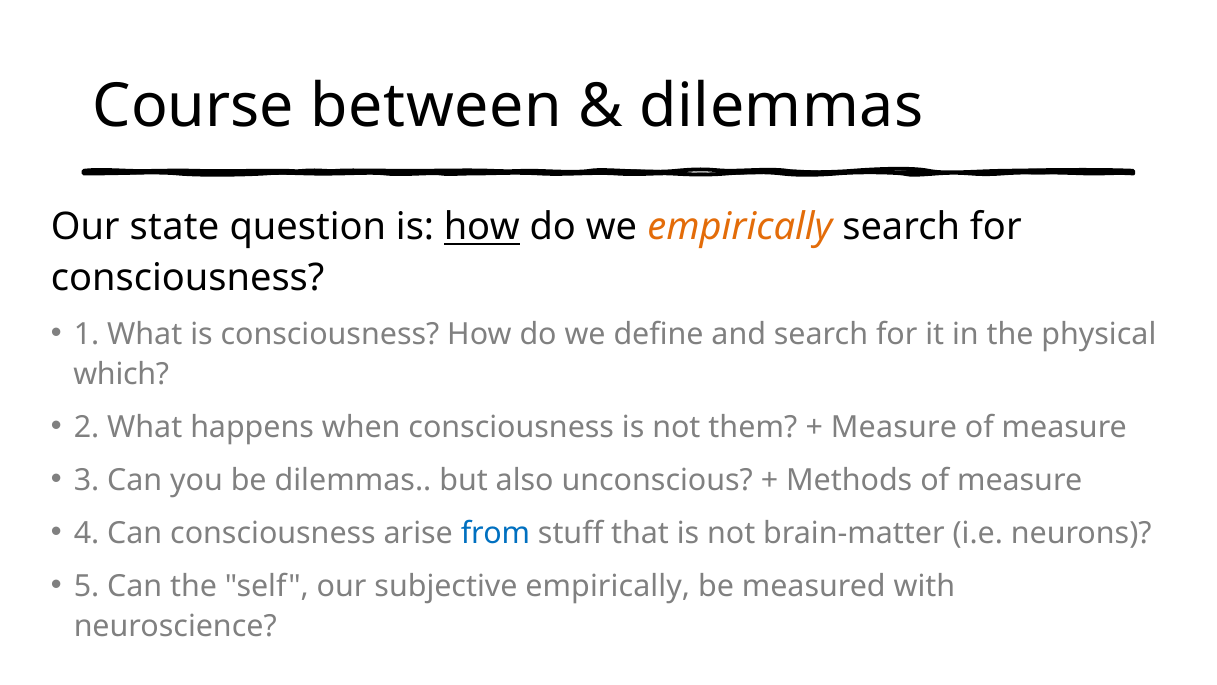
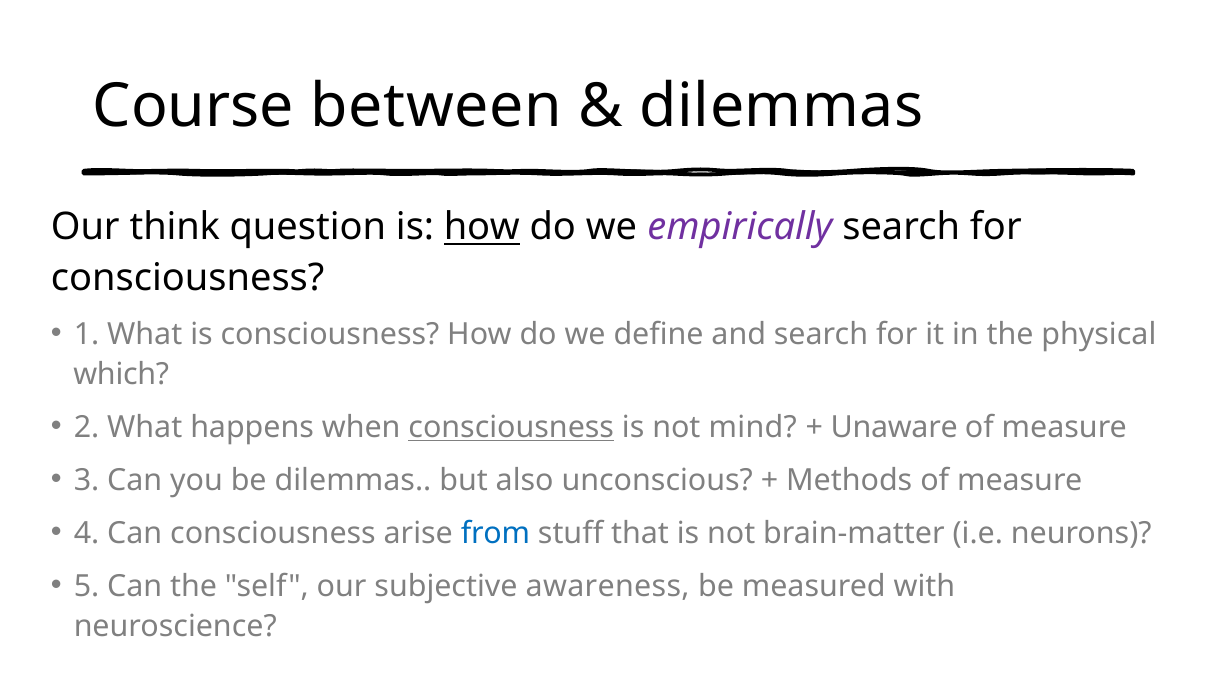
state: state -> think
empirically at (740, 227) colour: orange -> purple
consciousness at (511, 427) underline: none -> present
them: them -> mind
Measure at (894, 427): Measure -> Unaware
subjective empirically: empirically -> awareness
